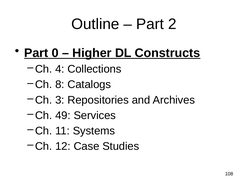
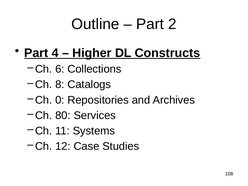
0: 0 -> 4
4: 4 -> 6
3: 3 -> 0
49: 49 -> 80
